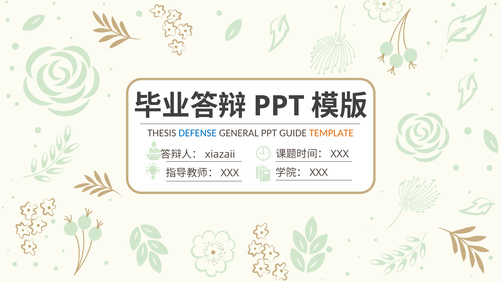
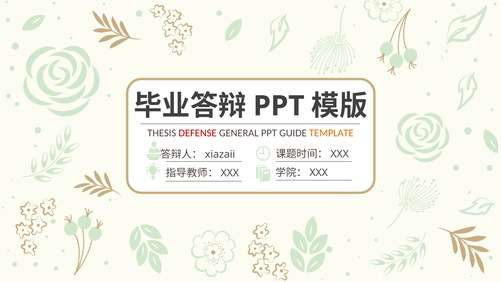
DEFENSE colour: blue -> red
